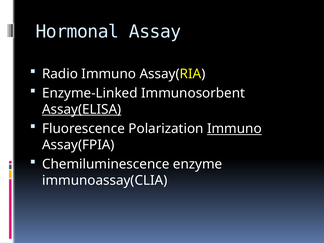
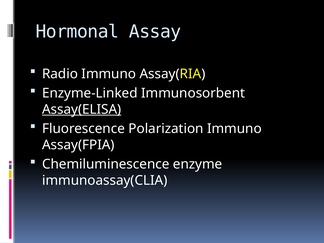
Immuno at (234, 129) underline: present -> none
